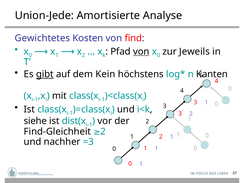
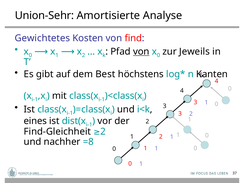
Union-Jede: Union-Jede -> Union-Sehr
gibt underline: present -> none
Kein: Kein -> Best
siehe: siehe -> eines
=3: =3 -> =8
